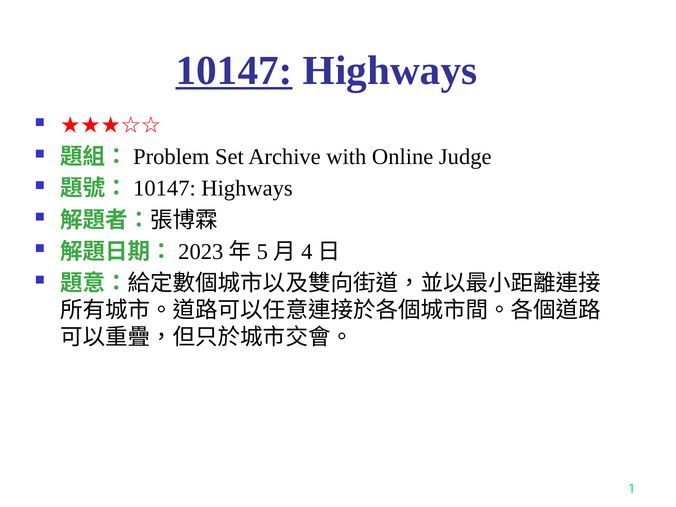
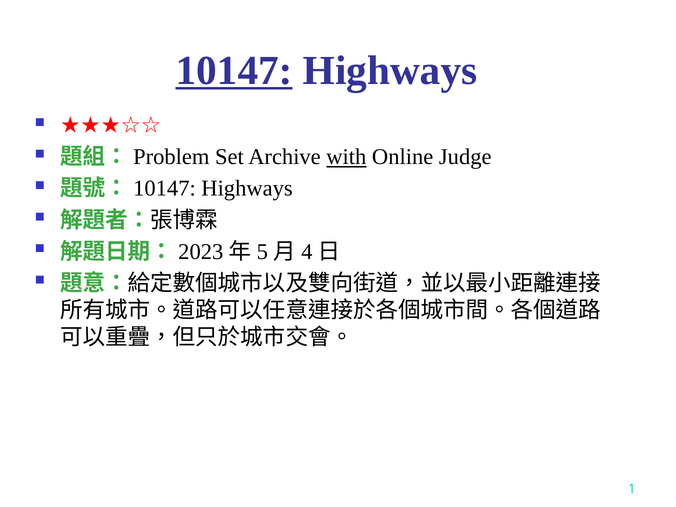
with underline: none -> present
